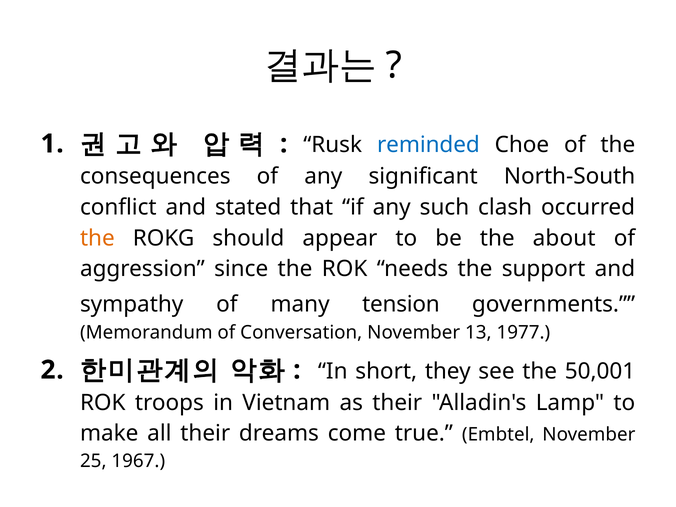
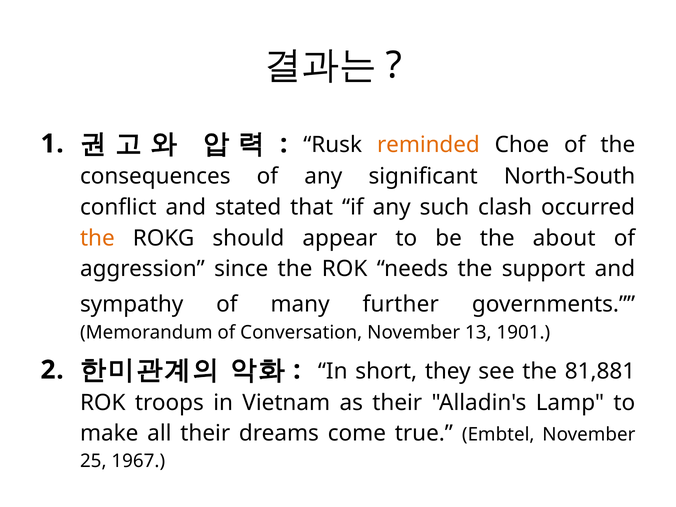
reminded colour: blue -> orange
tension: tension -> further
1977: 1977 -> 1901
50,001: 50,001 -> 81,881
